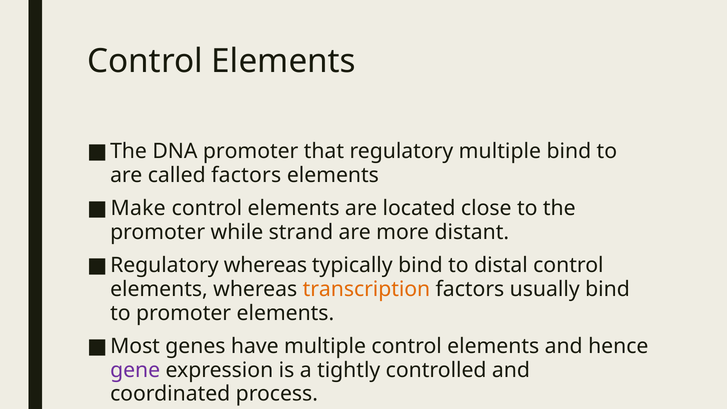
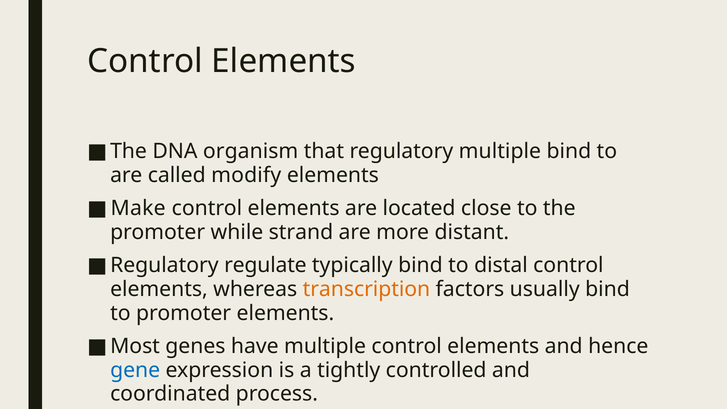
DNA promoter: promoter -> organism
called factors: factors -> modify
Regulatory whereas: whereas -> regulate
gene colour: purple -> blue
